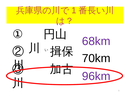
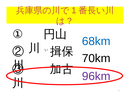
68km colour: purple -> blue
